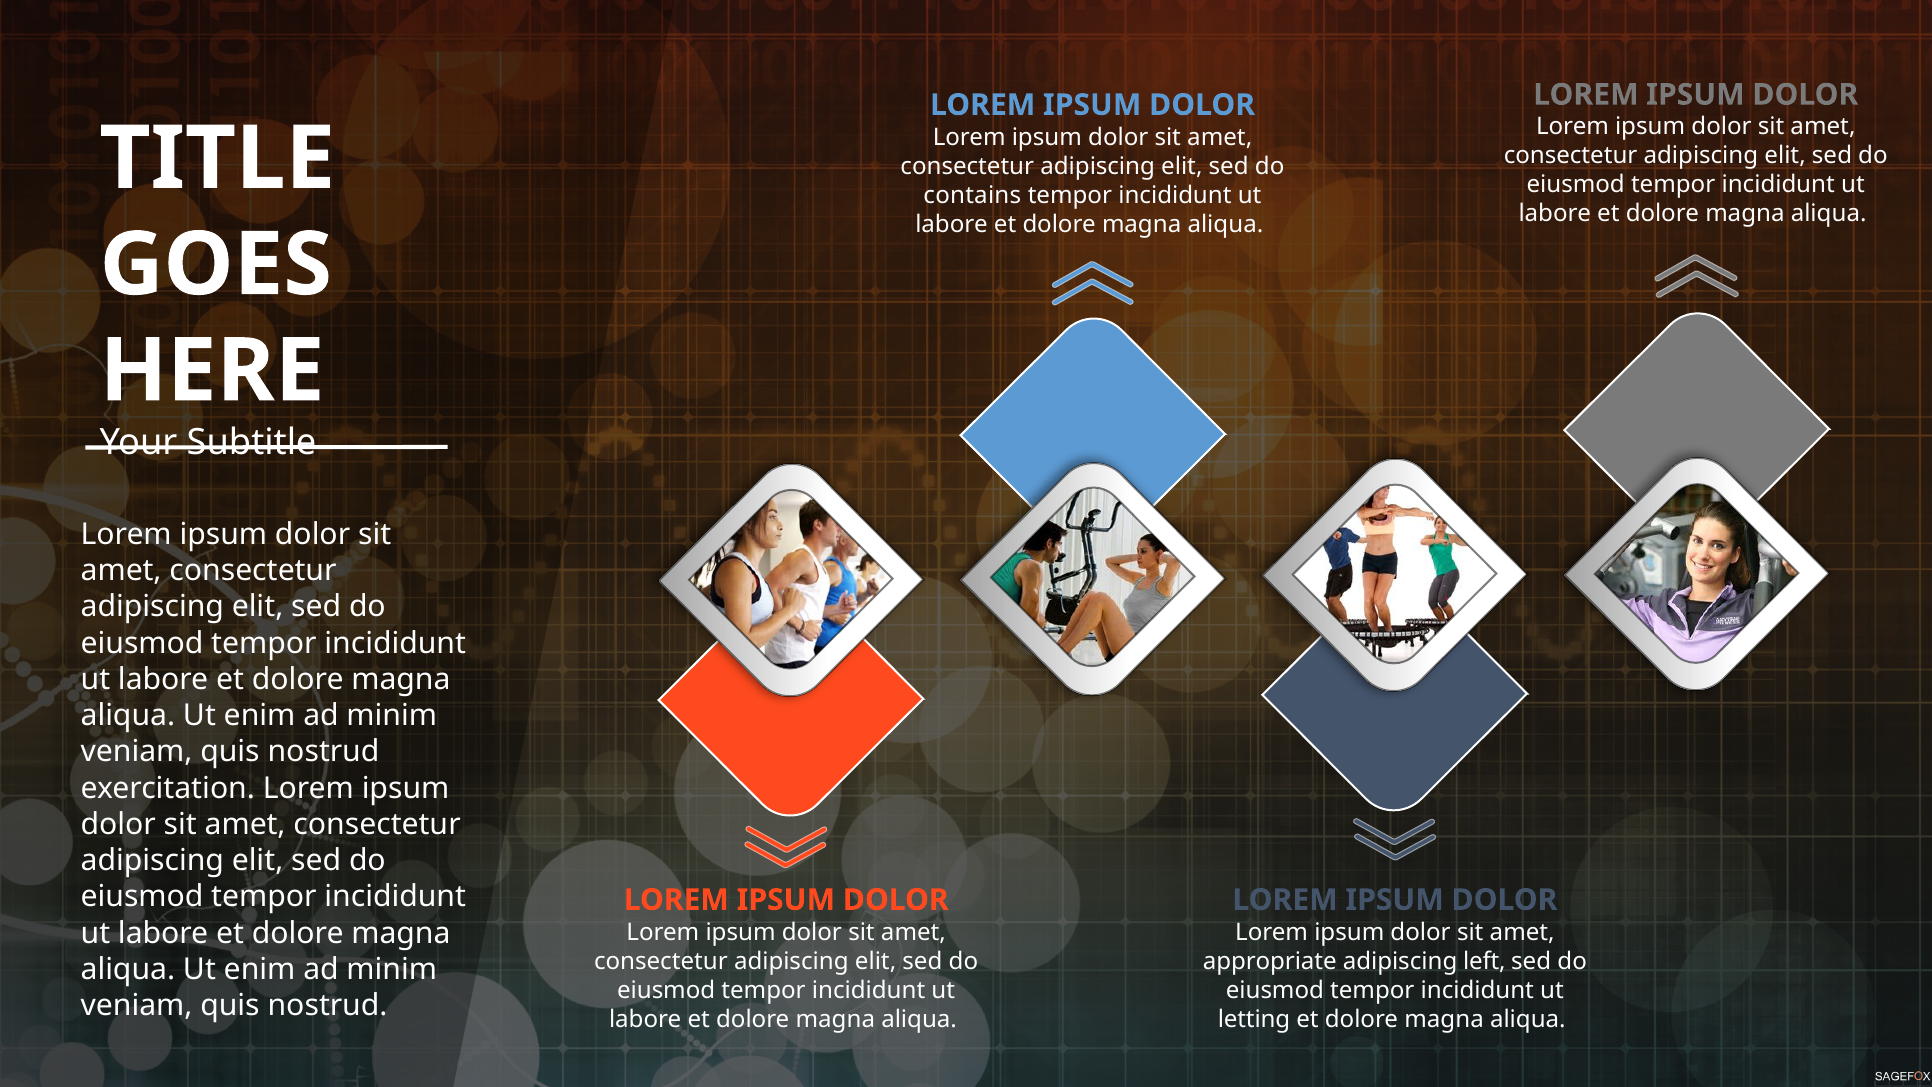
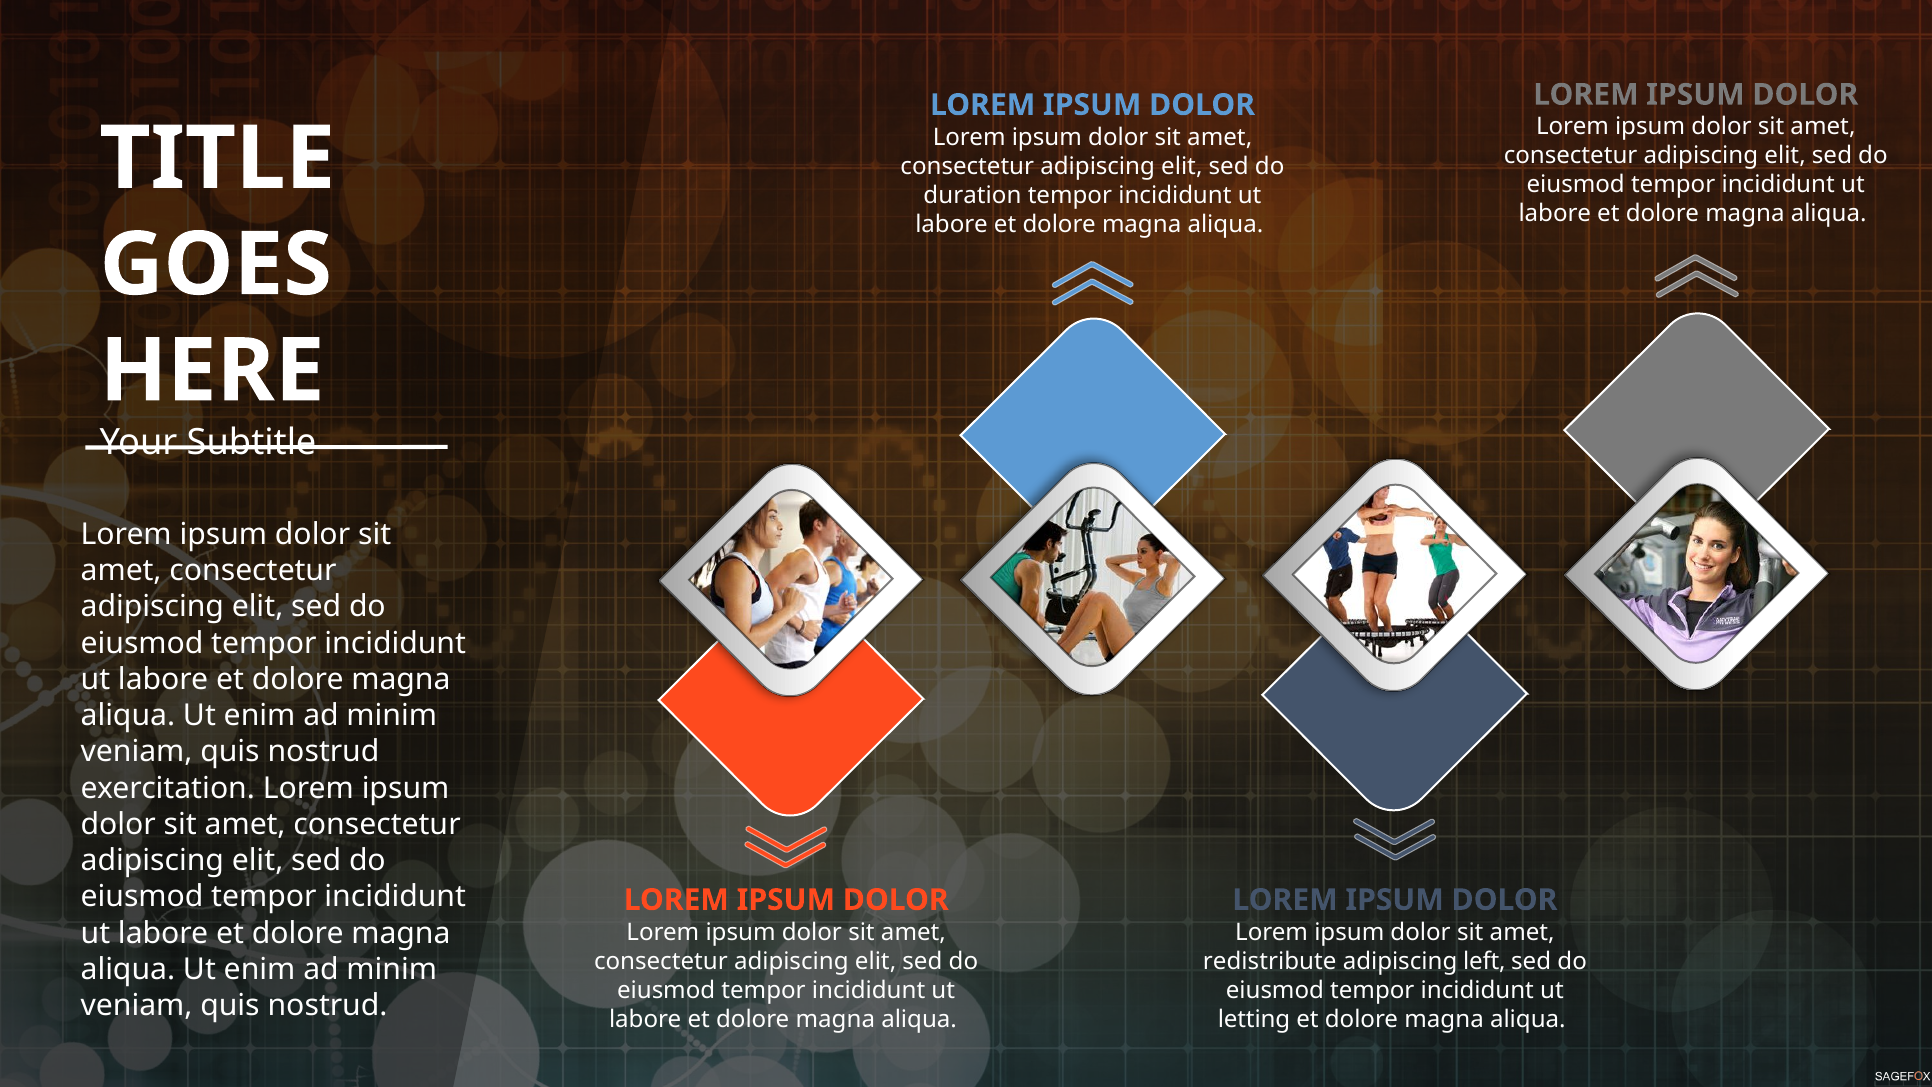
contains: contains -> duration
appropriate: appropriate -> redistribute
